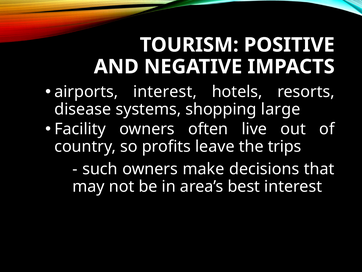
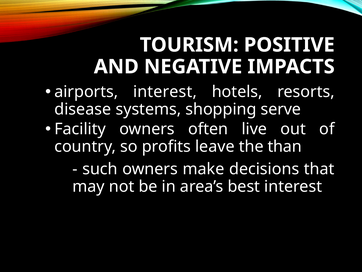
large: large -> serve
trips: trips -> than
